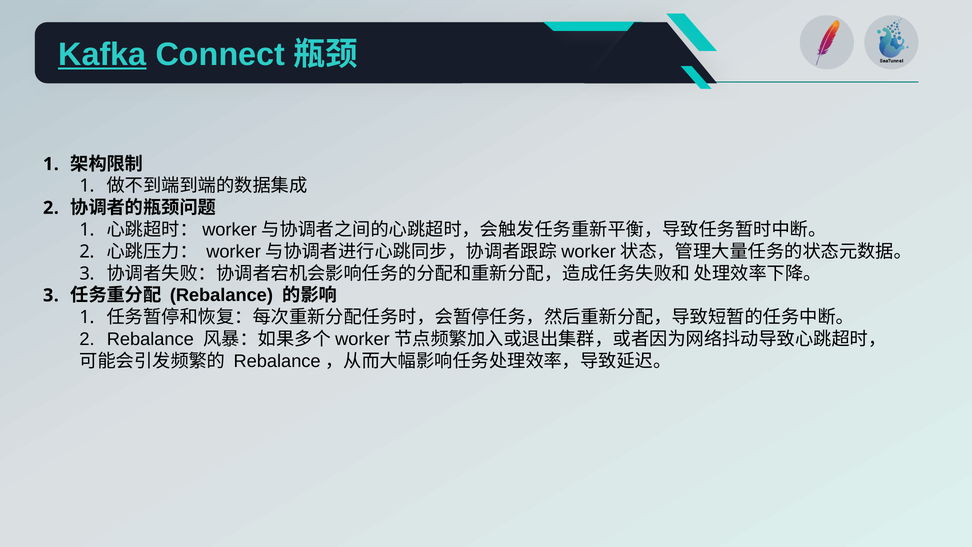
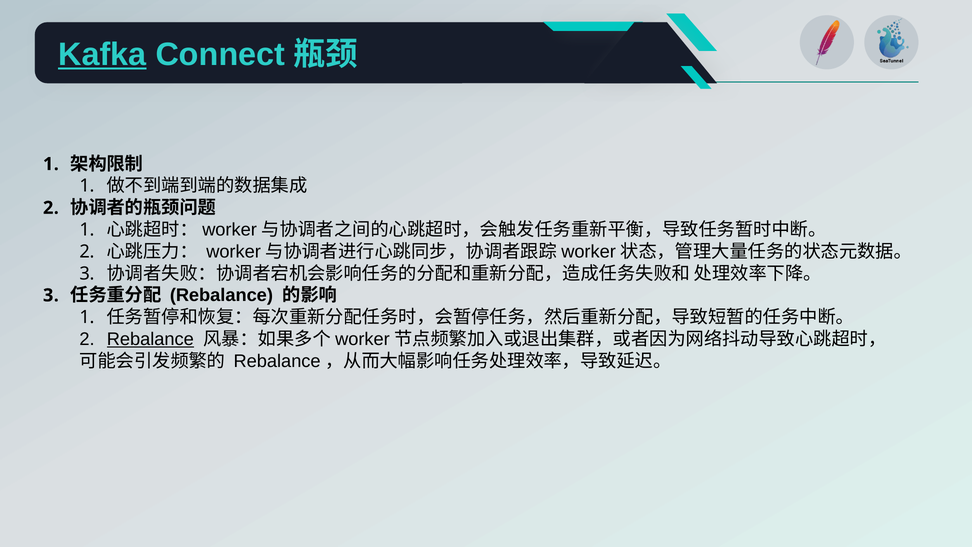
Rebalance at (150, 339) underline: none -> present
